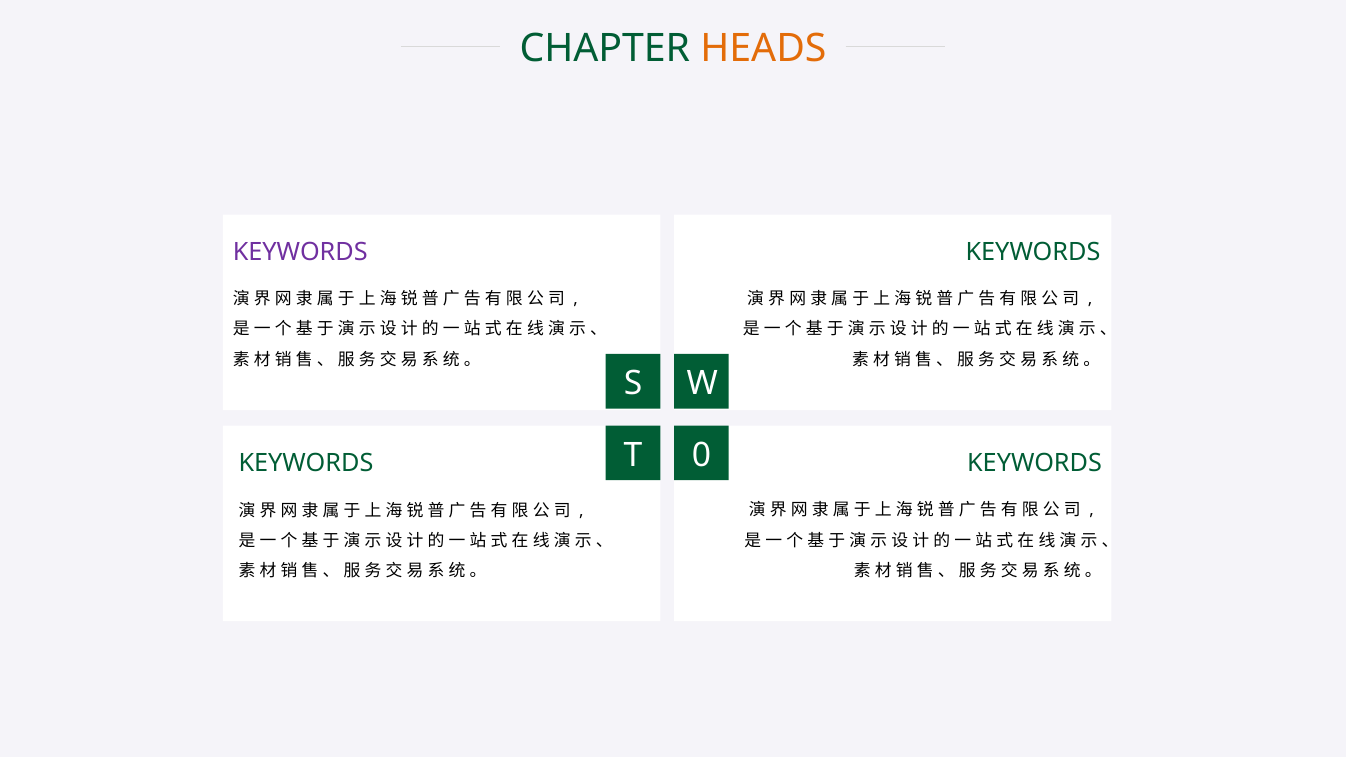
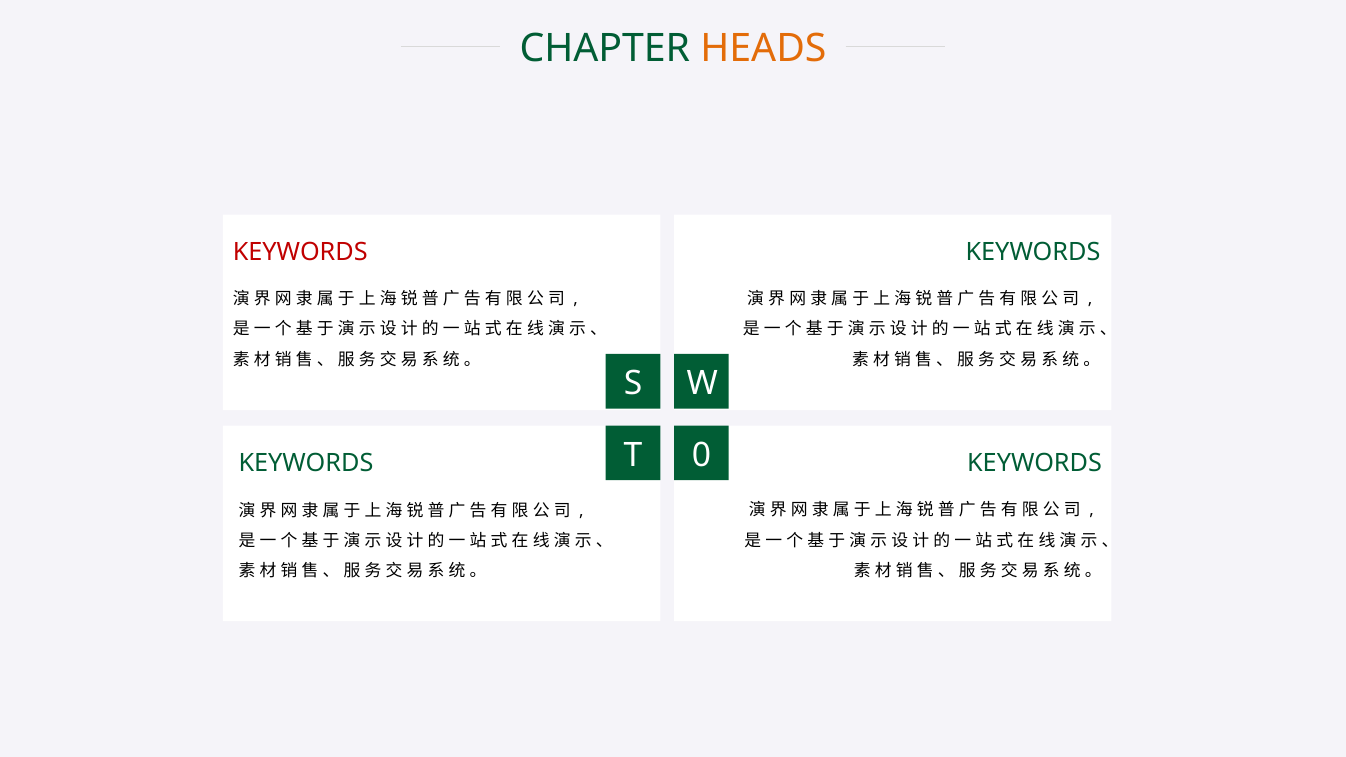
KEYWORDS at (300, 252) colour: purple -> red
